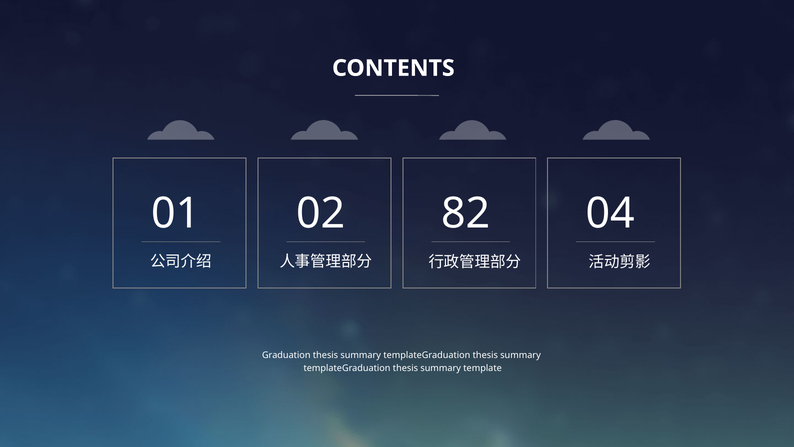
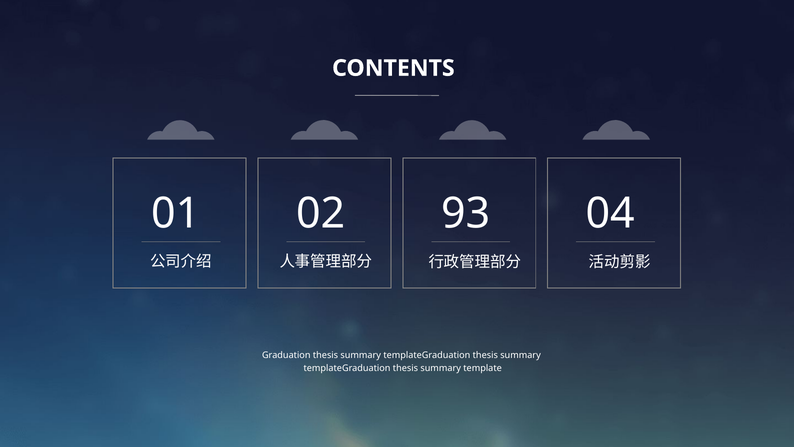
82: 82 -> 93
